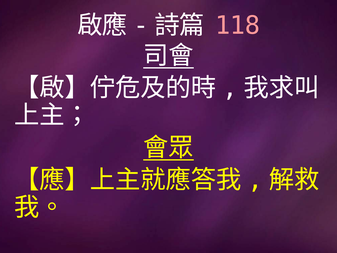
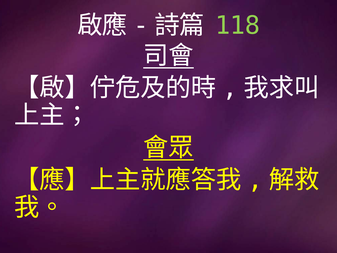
118 colour: pink -> light green
